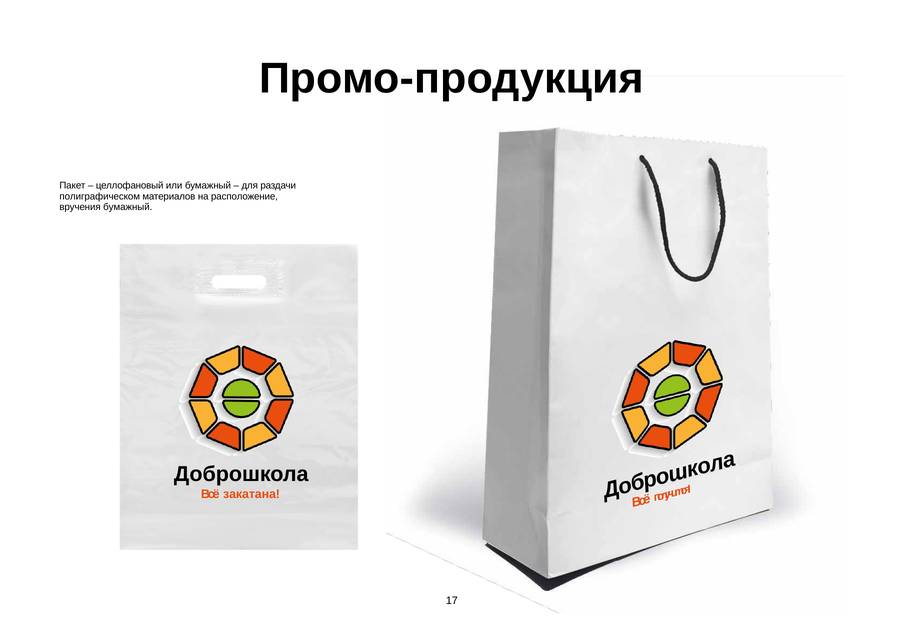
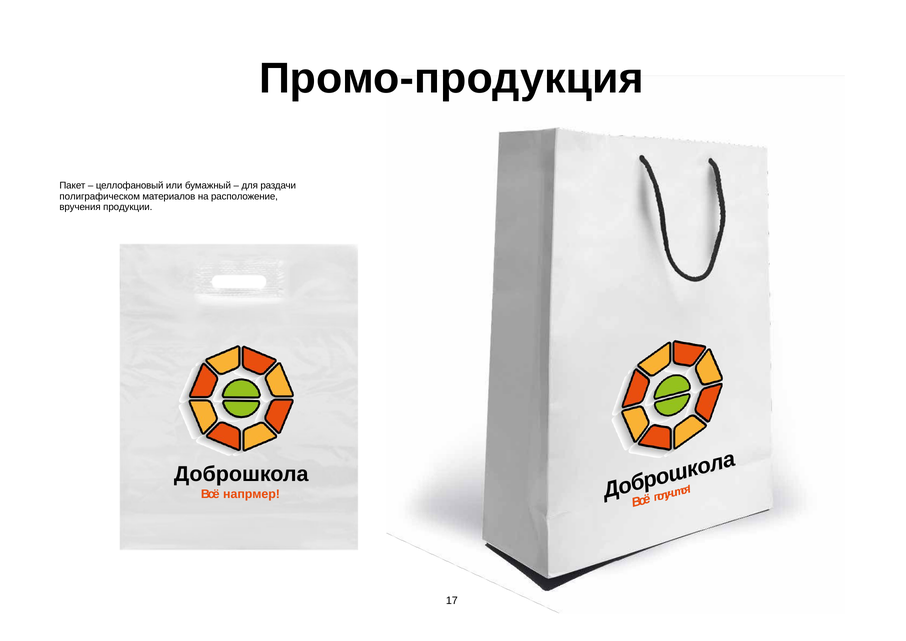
вручения бумажный: бумажный -> продукции
закатана: закатана -> напрмер
